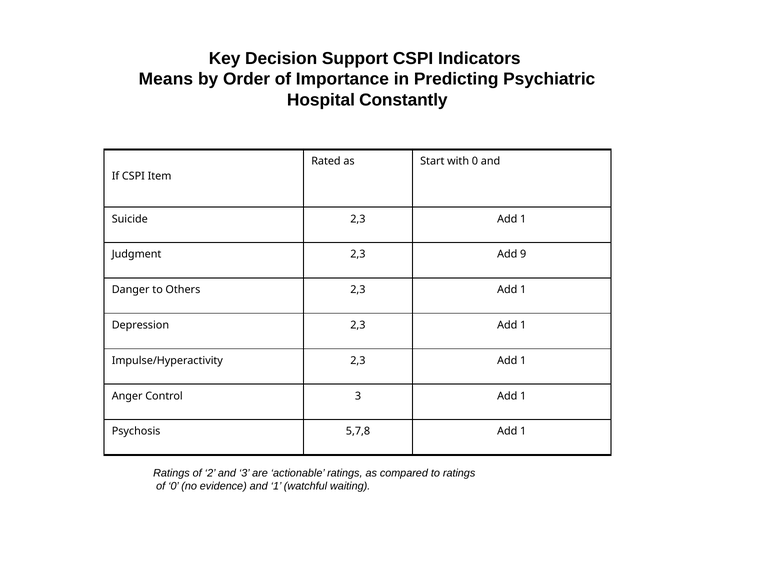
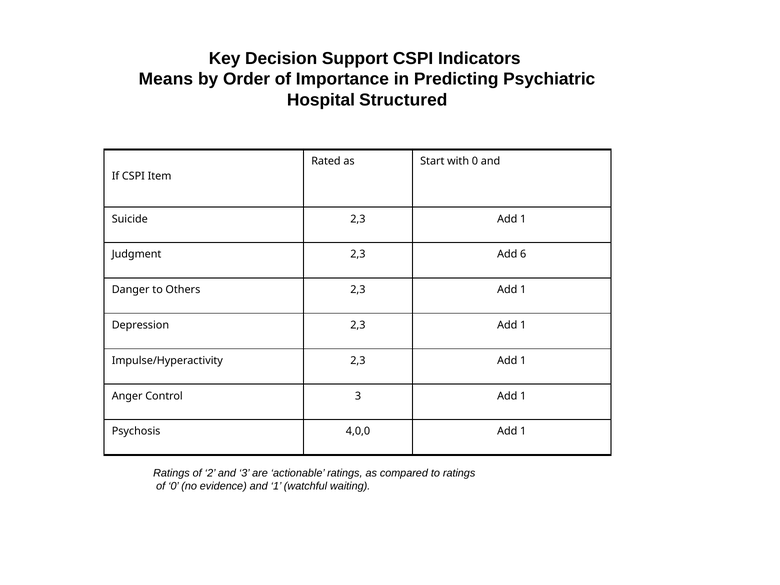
Constantly: Constantly -> Structured
9: 9 -> 6
5,7,8: 5,7,8 -> 4,0,0
